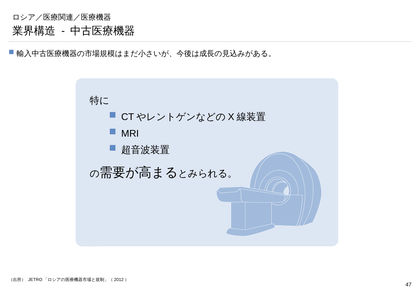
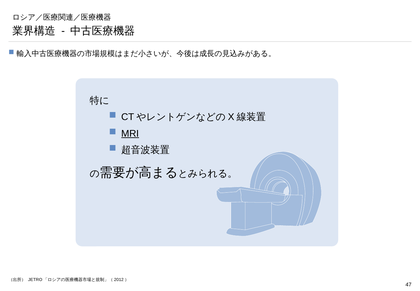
MRI underline: none -> present
